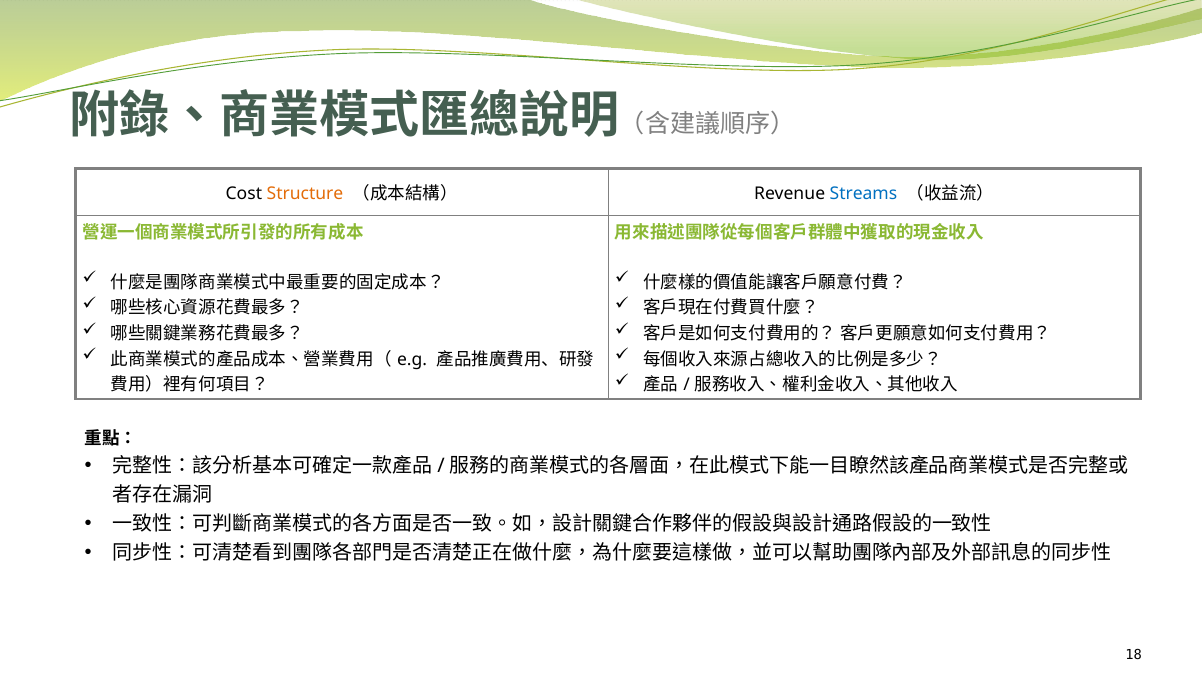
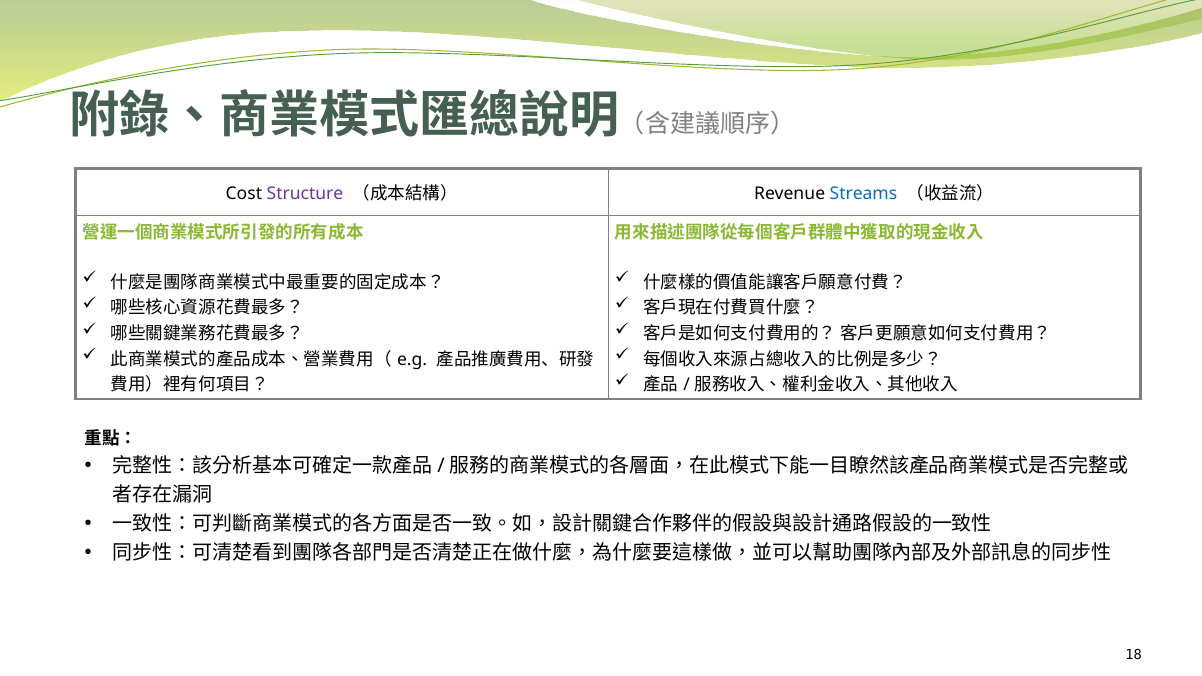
Structure colour: orange -> purple
